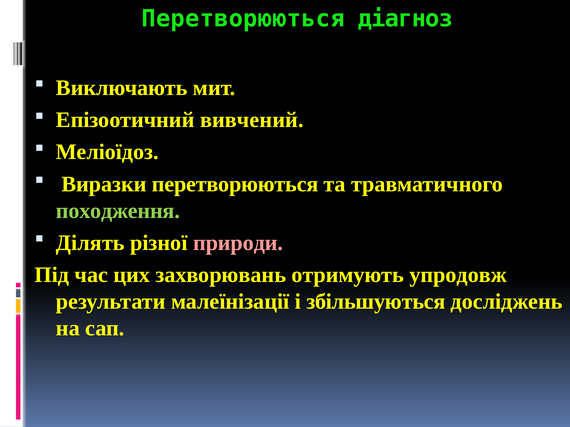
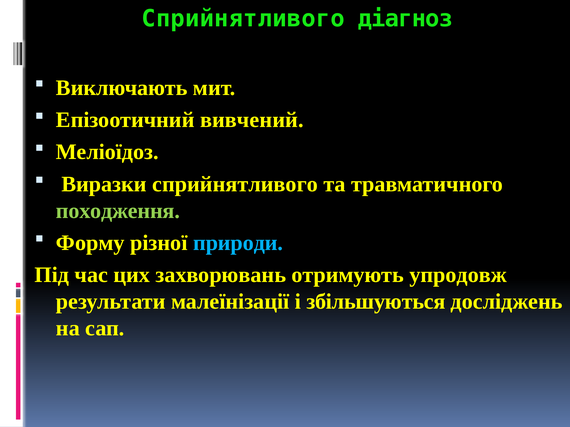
Перетворюються at (243, 19): Перетворюються -> Сприйнятливого
Виразки перетворюються: перетворюються -> сприйнятливого
Ділять: Ділять -> Форму
природи colour: pink -> light blue
